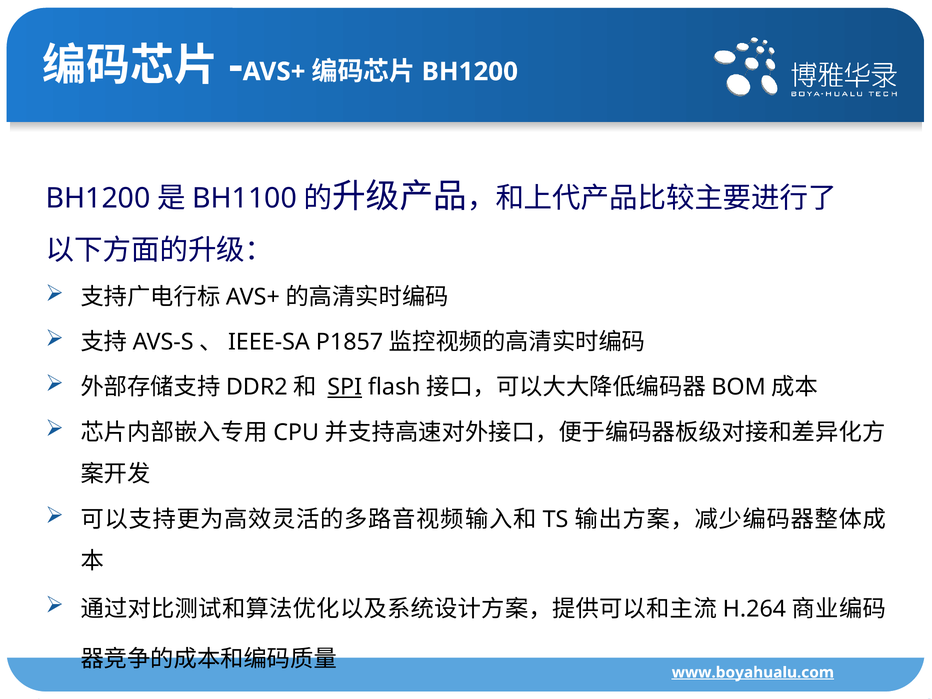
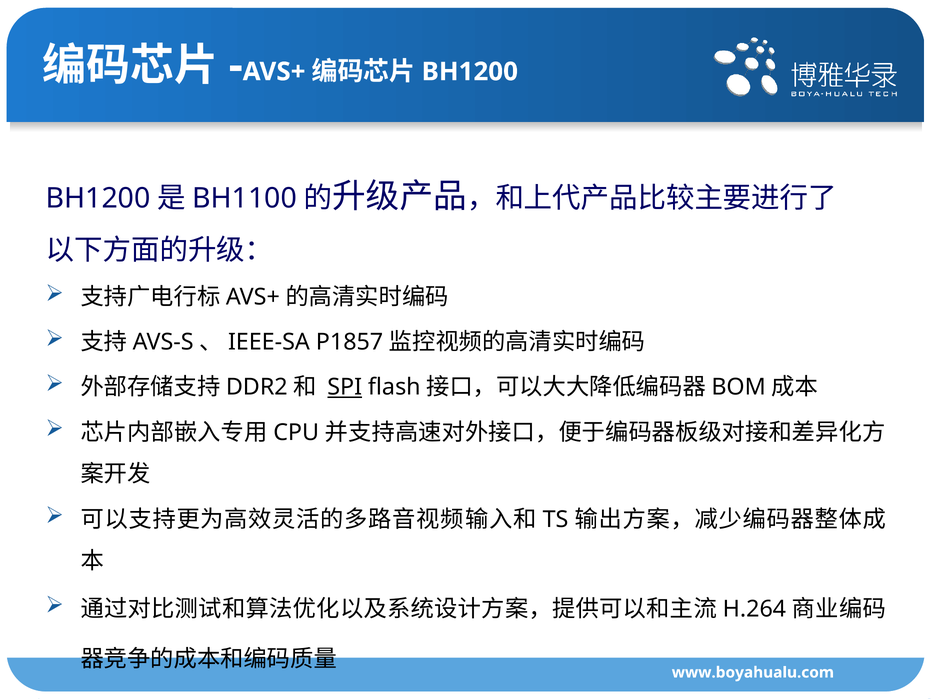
www.boyahualu.com underline: present -> none
